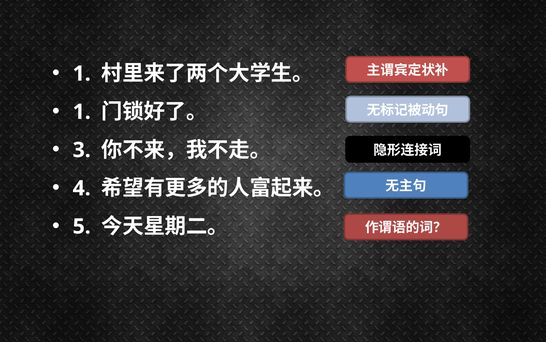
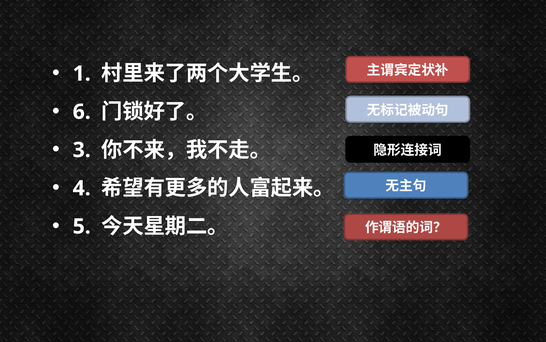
1 at (82, 112): 1 -> 6
